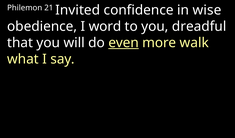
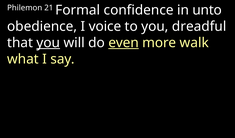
Invited: Invited -> Formal
wise: wise -> unto
word: word -> voice
you at (48, 43) underline: none -> present
